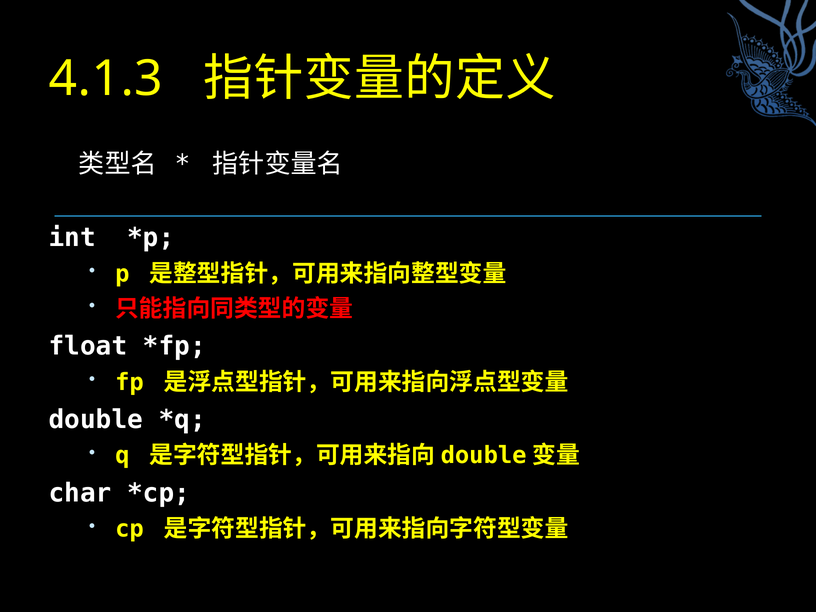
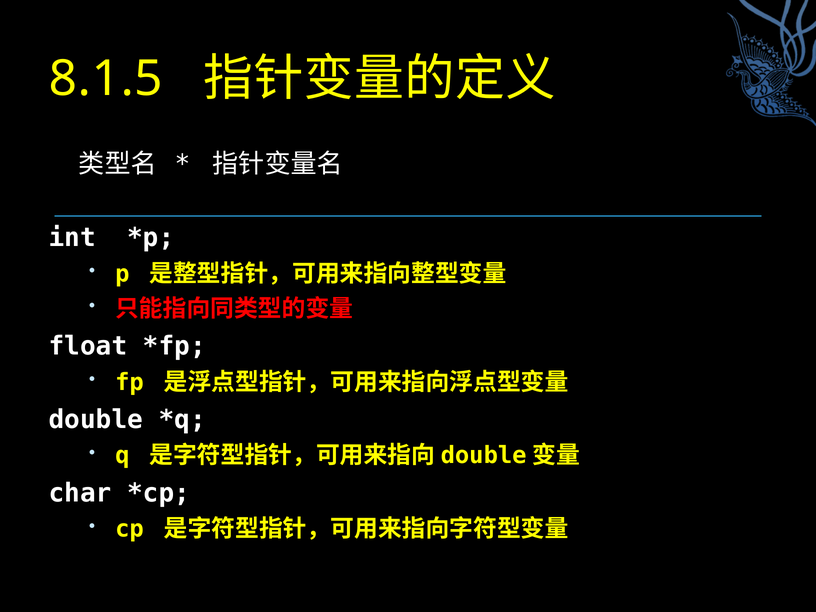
4.1.3: 4.1.3 -> 8.1.5
